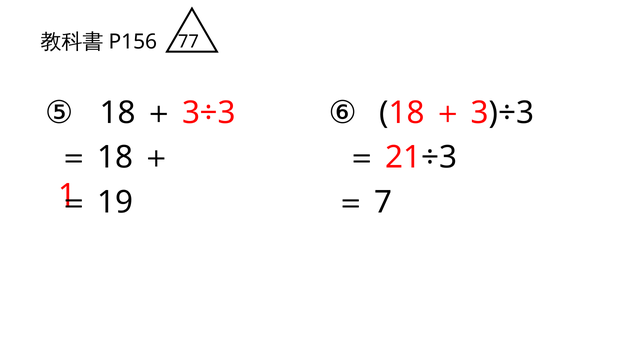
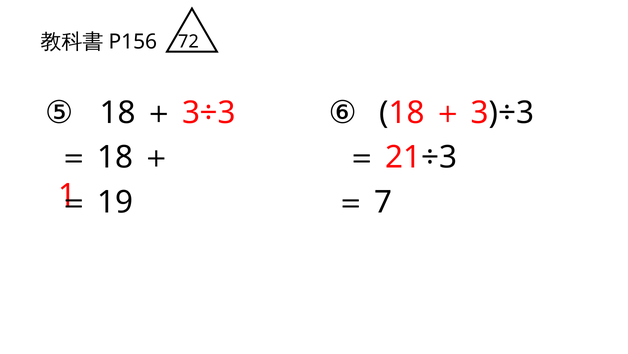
77: 77 -> 72
